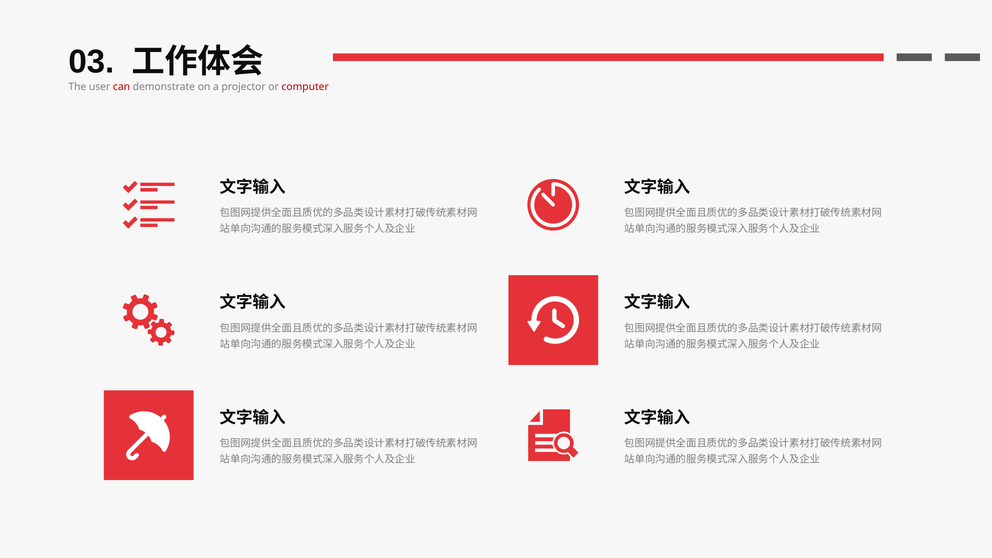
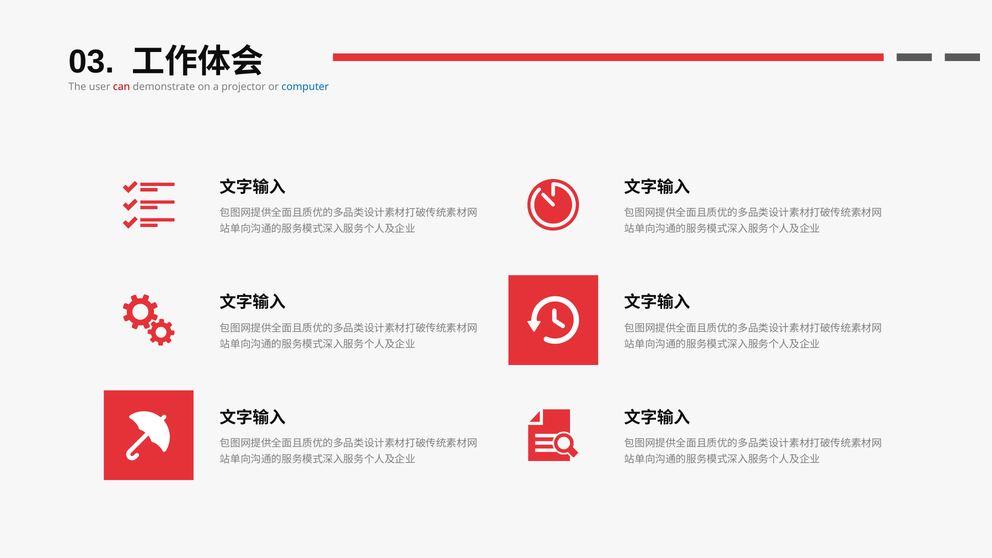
computer colour: red -> blue
